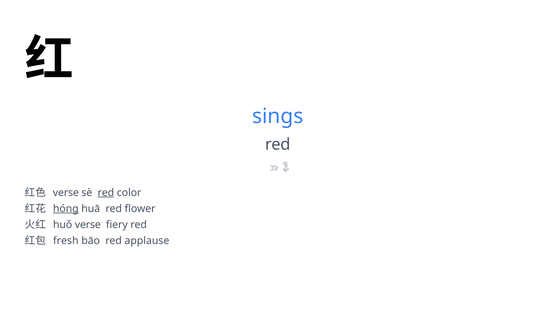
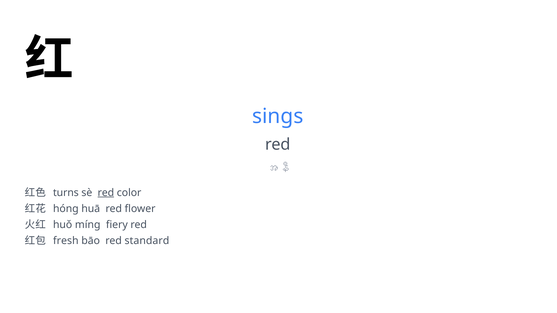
verse at (66, 193): verse -> turns
hóng underline: present -> none
huǒ verse: verse -> míng
applause: applause -> standard
